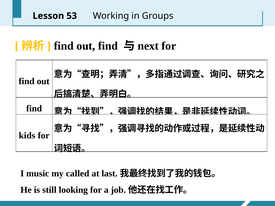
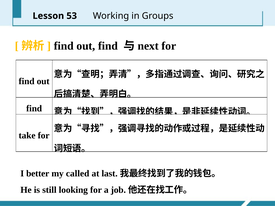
kids: kids -> take
music: music -> better
